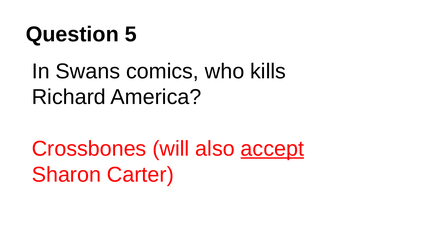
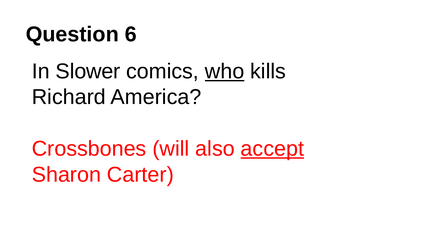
5: 5 -> 6
Swans: Swans -> Slower
who underline: none -> present
